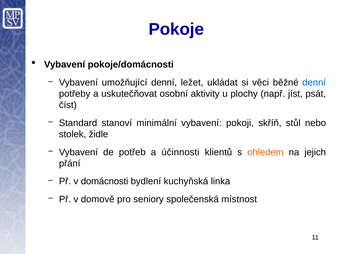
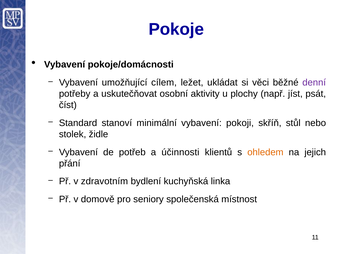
umožňující denní: denní -> cílem
denní at (314, 83) colour: blue -> purple
domácnosti: domácnosti -> zdravotním
